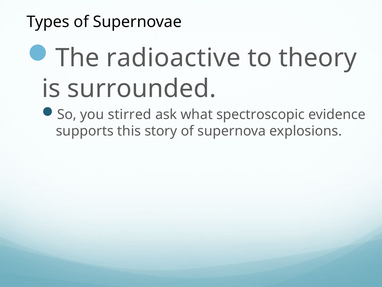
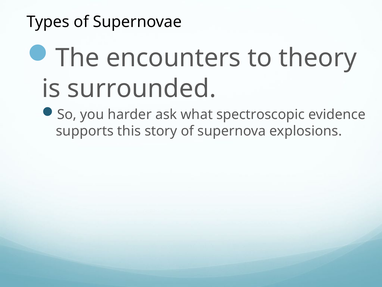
radioactive: radioactive -> encounters
stirred: stirred -> harder
